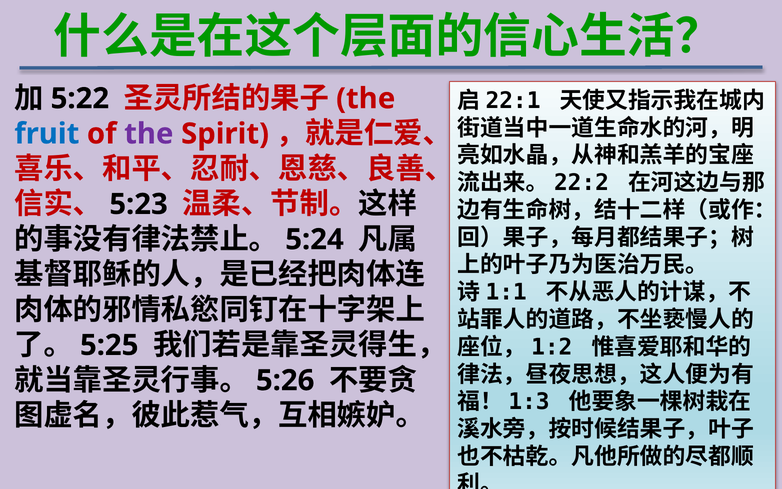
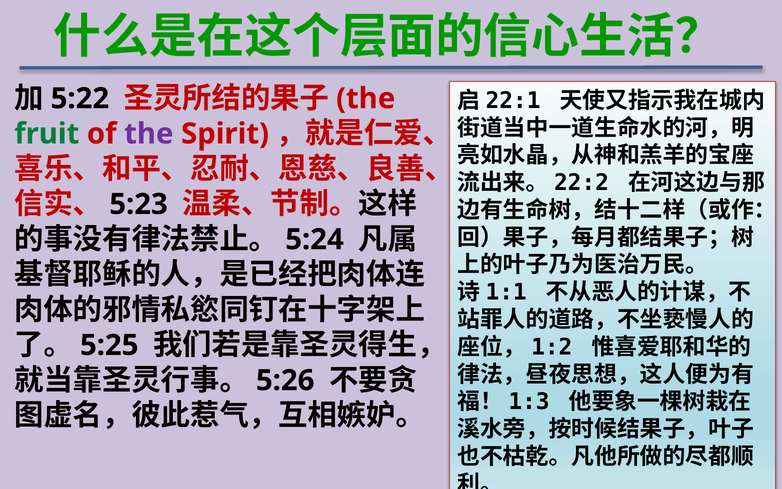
fruit colour: blue -> green
